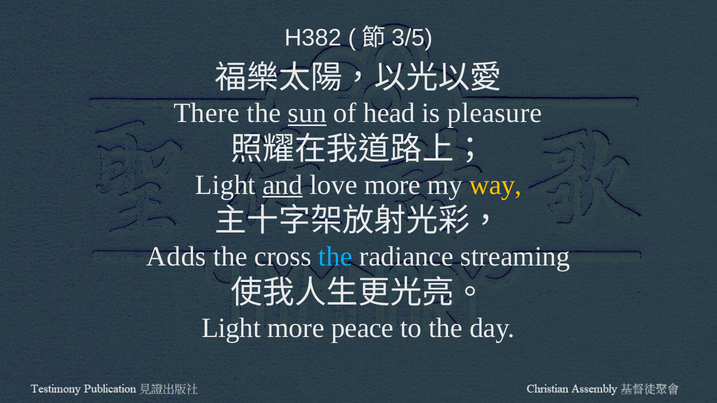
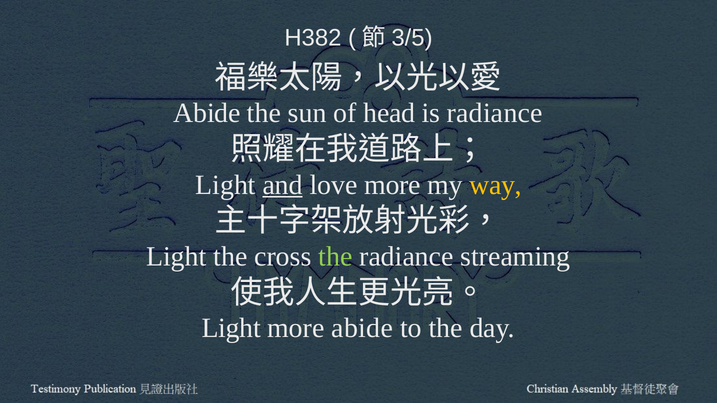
There at (207, 113): There -> Abide
sun underline: present -> none
is pleasure: pleasure -> radiance
Adds at (176, 257): Adds -> Light
the at (335, 257) colour: light blue -> light green
more peace: peace -> abide
